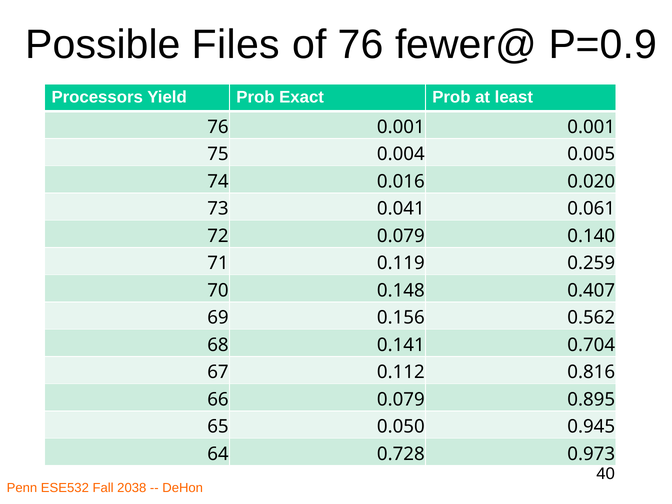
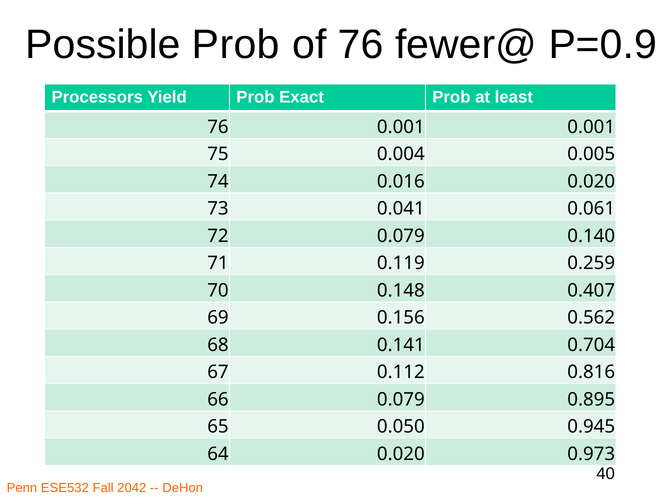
Possible Files: Files -> Prob
64 0.728: 0.728 -> 0.020
2038: 2038 -> 2042
